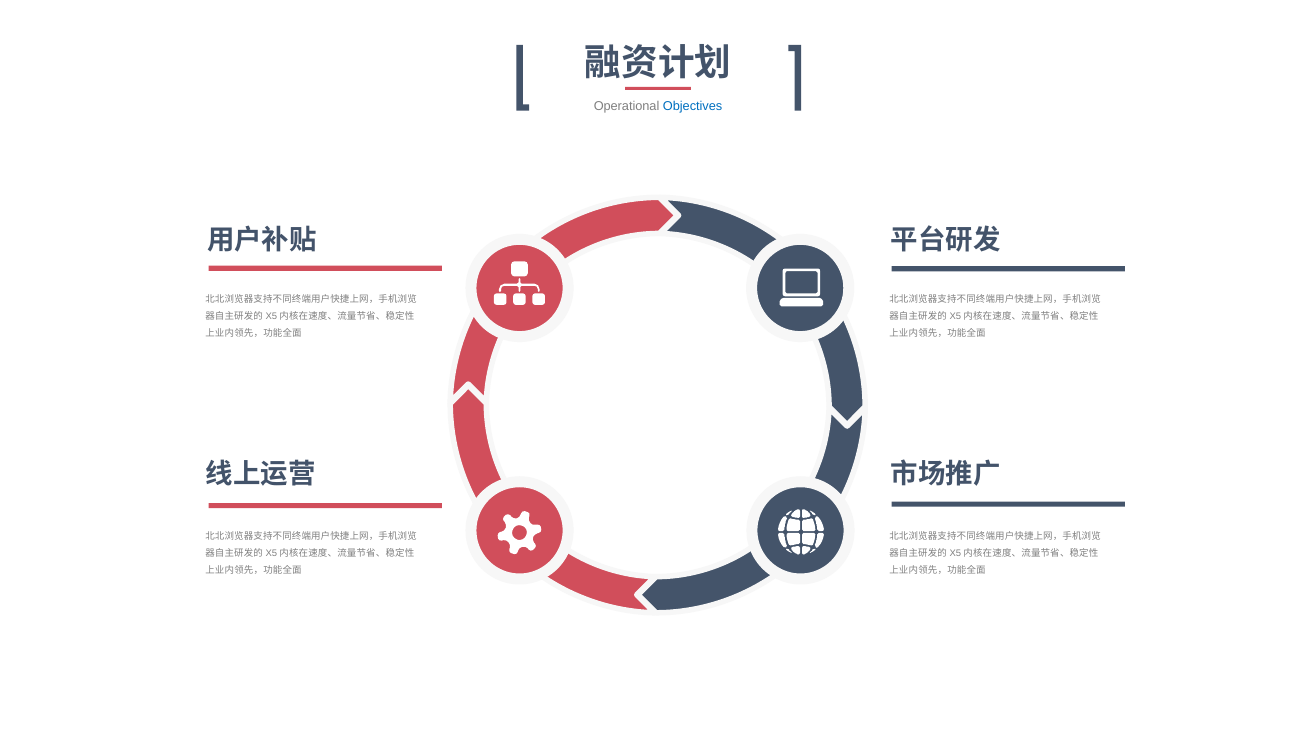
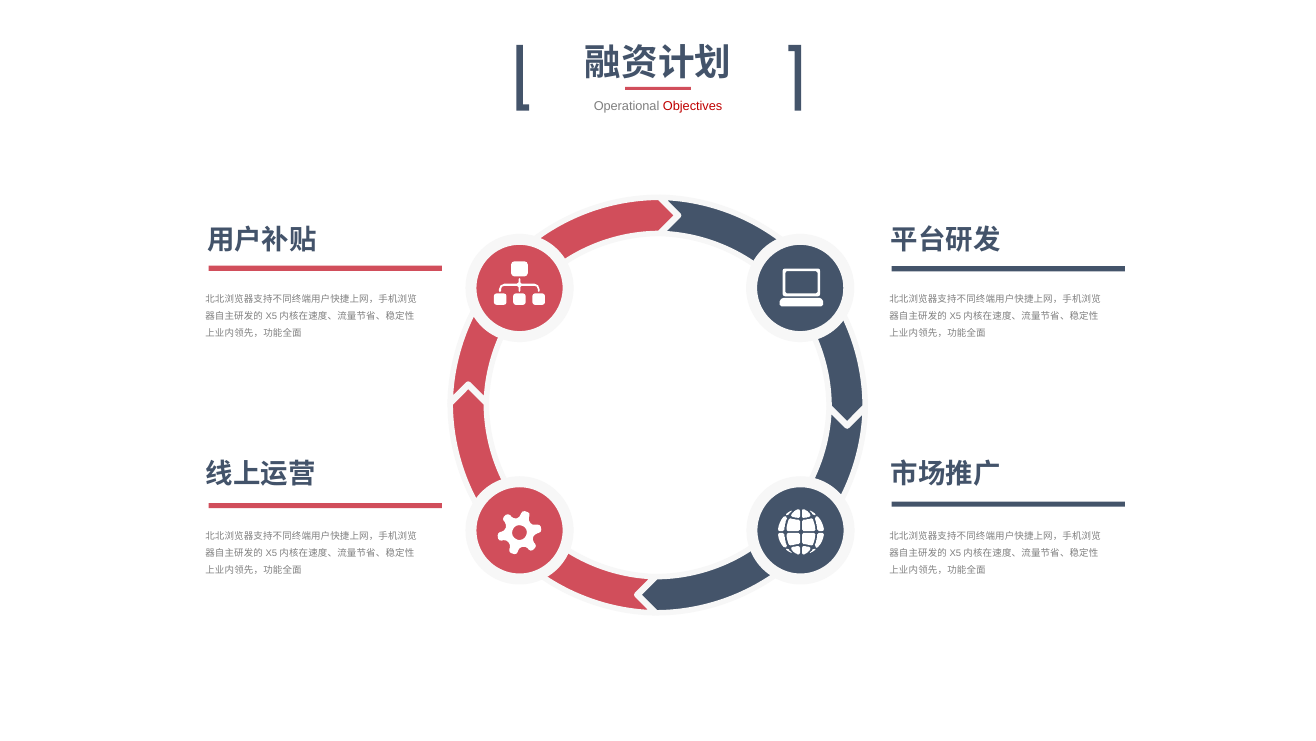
Objectives colour: blue -> red
